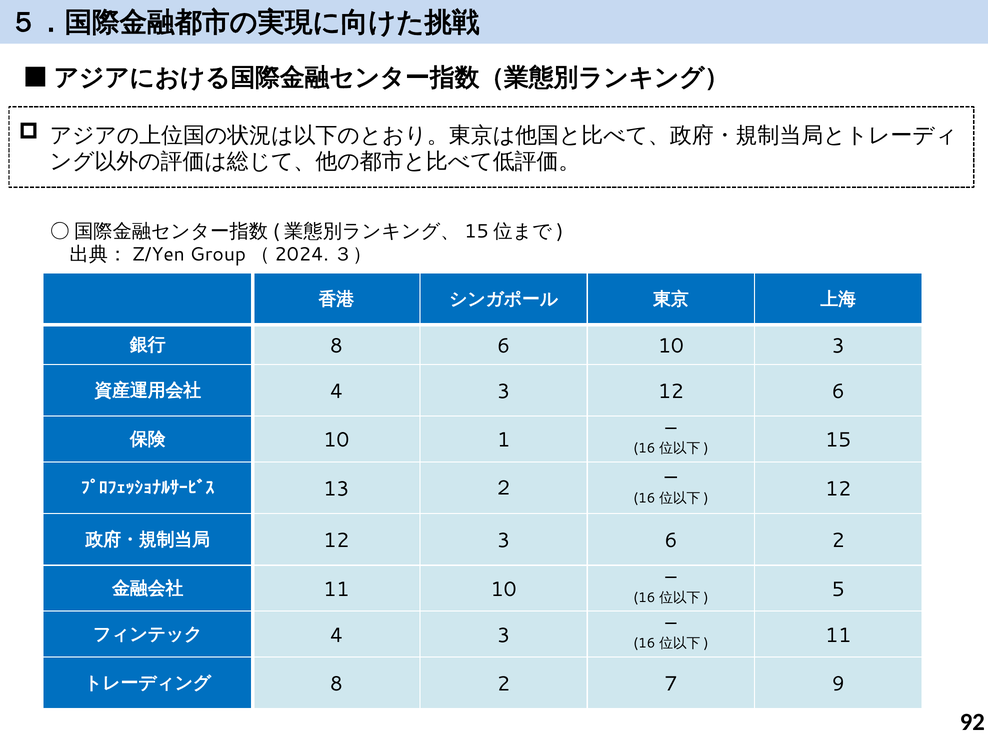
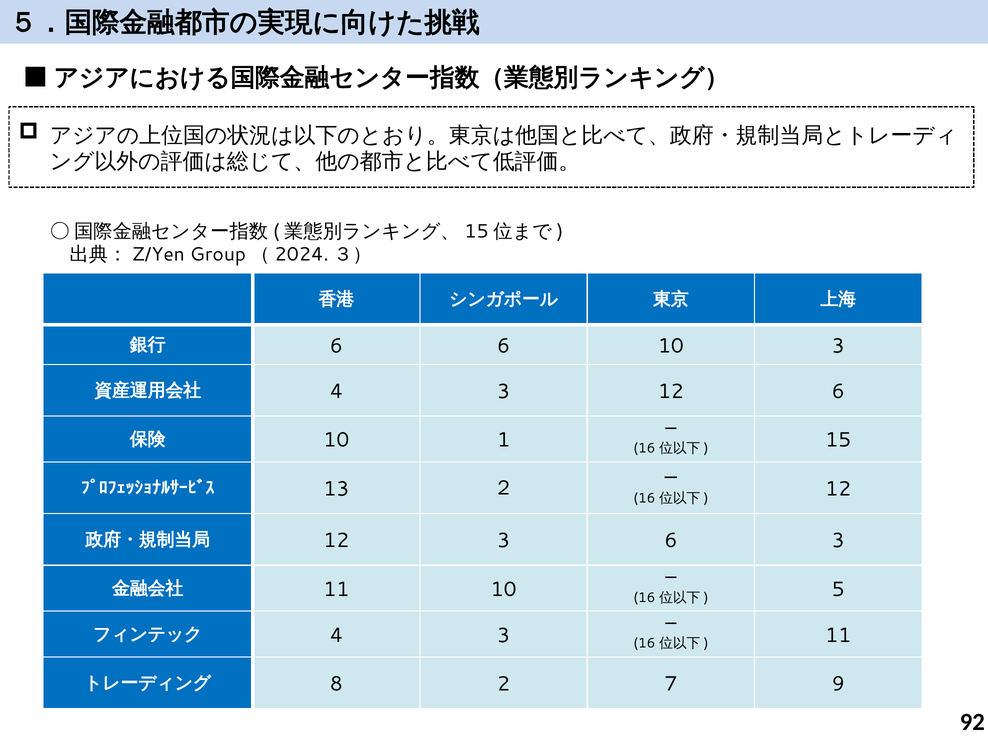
8 at (336, 346): 8 -> 6
6 2: 2 -> 3
